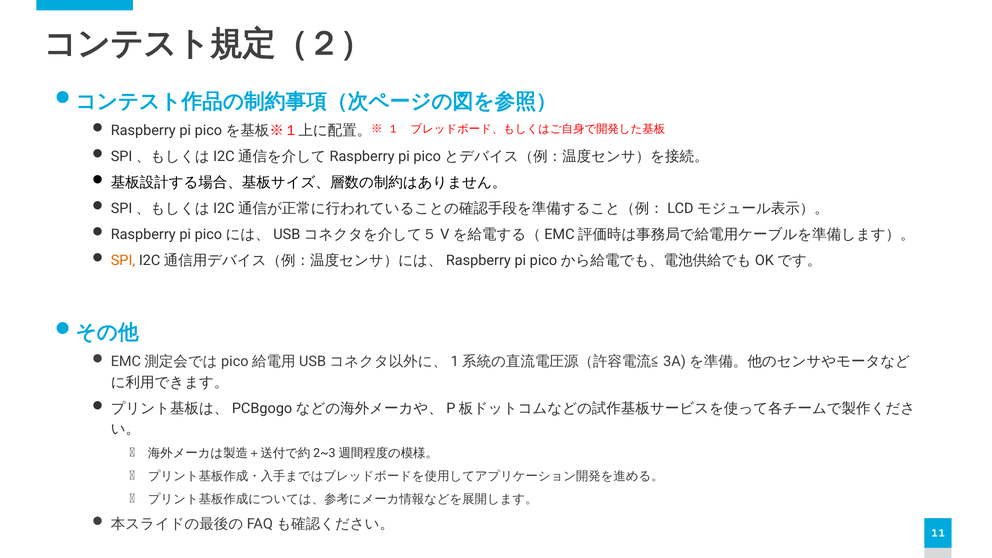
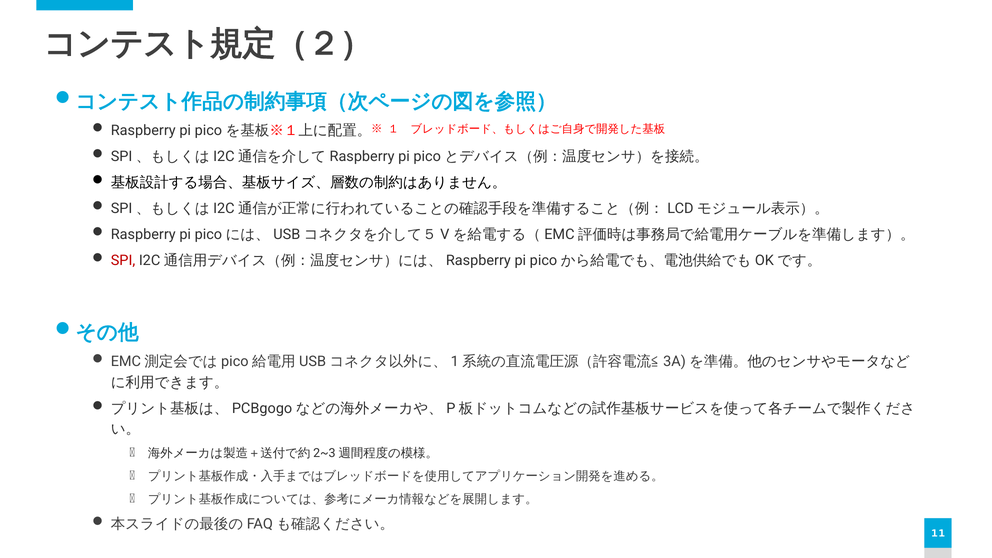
SPI colour: orange -> red
